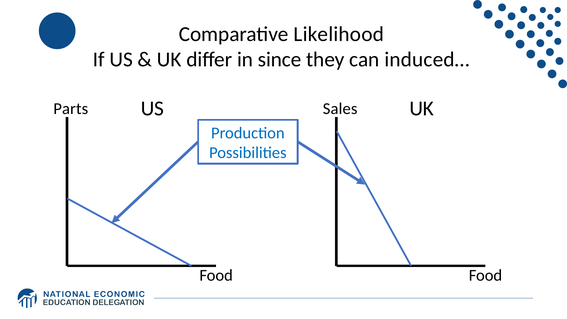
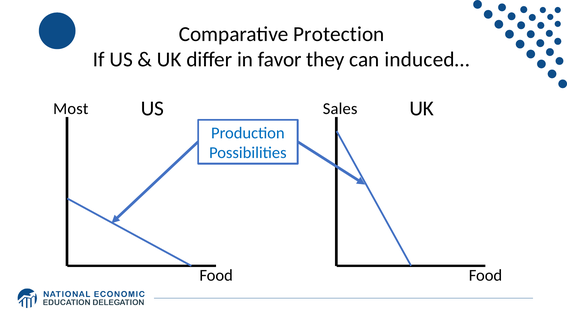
Likelihood: Likelihood -> Protection
since: since -> favor
Parts: Parts -> Most
